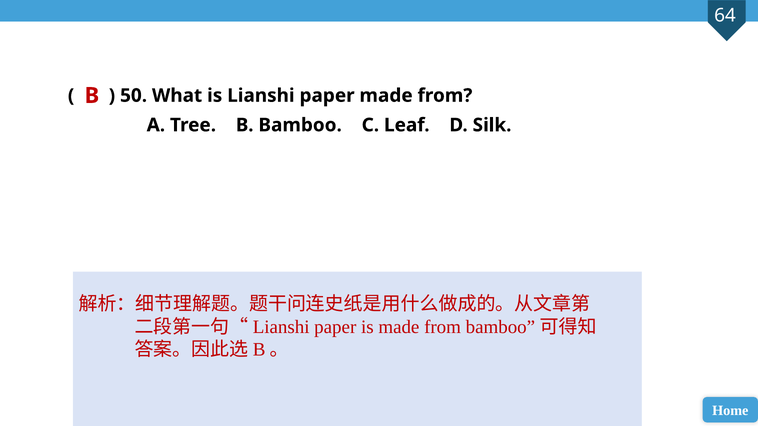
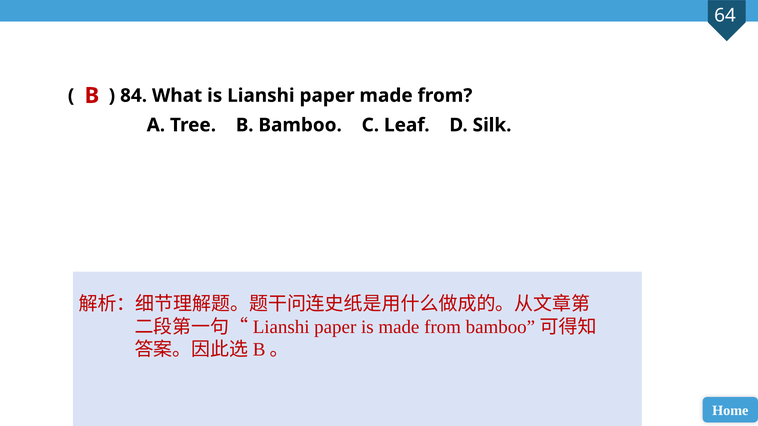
50: 50 -> 84
